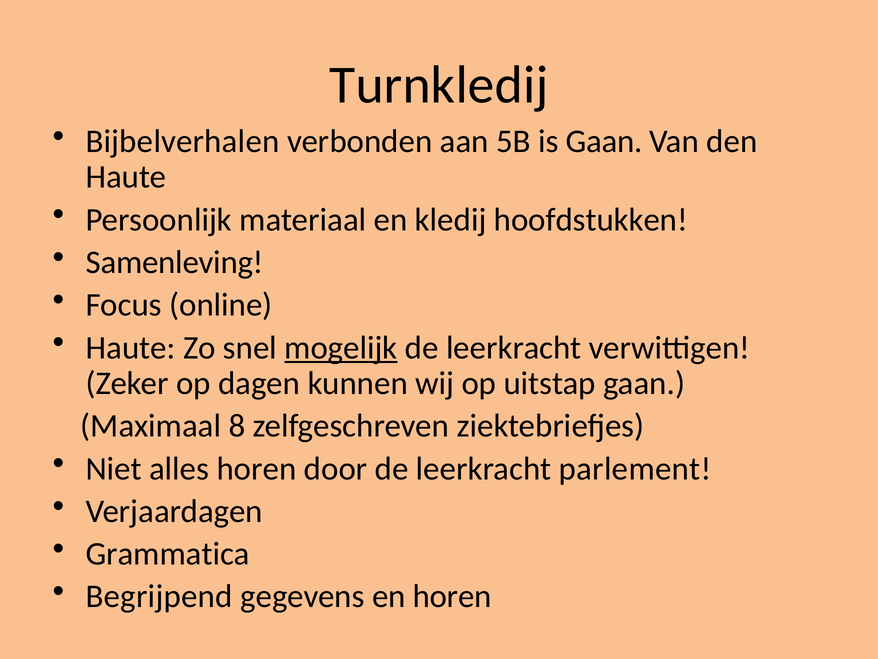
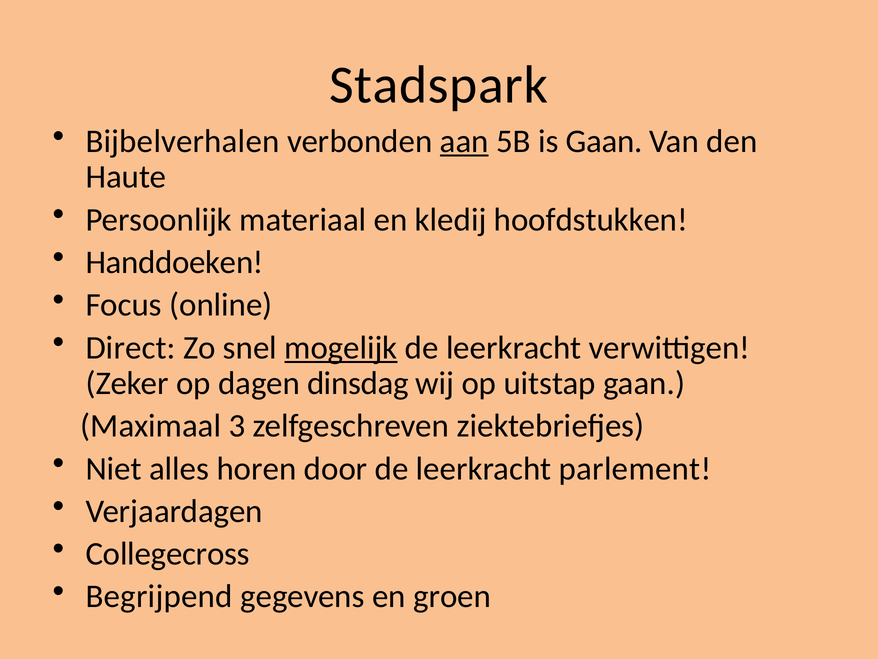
Turnkledij: Turnkledij -> Stadspark
aan underline: none -> present
Samenleving: Samenleving -> Handdoeken
Haute at (131, 347): Haute -> Direct
kunnen: kunnen -> dinsdag
8: 8 -> 3
Grammatica: Grammatica -> Collegecross
en horen: horen -> groen
